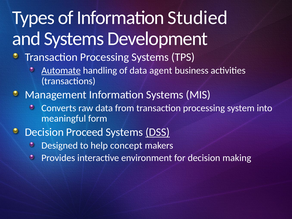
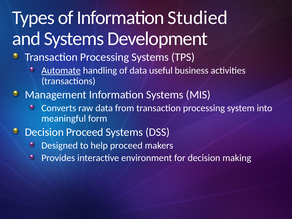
agent: agent -> useful
DSS underline: present -> none
help concept: concept -> proceed
